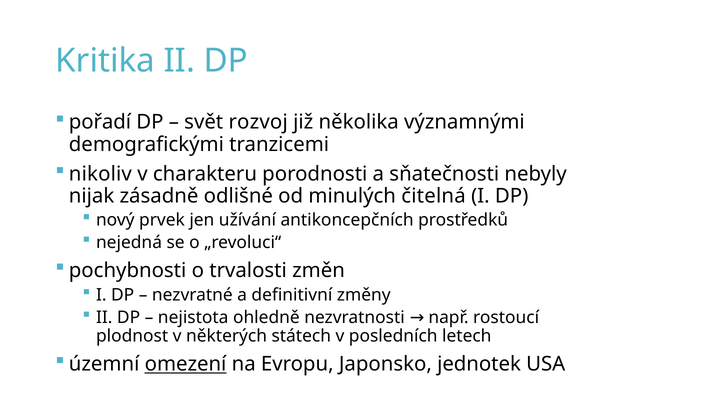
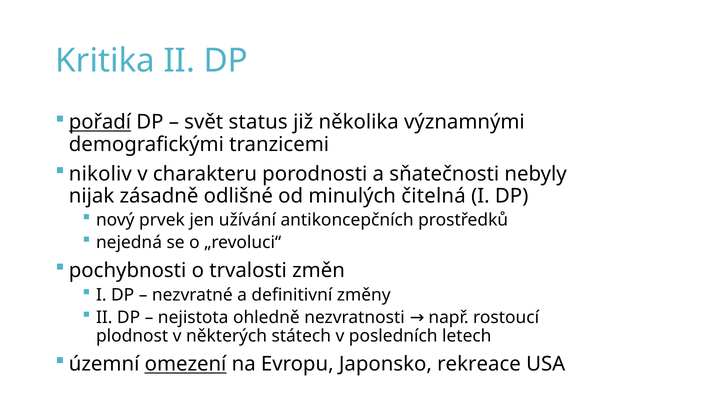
pořadí underline: none -> present
rozvoj: rozvoj -> status
jednotek: jednotek -> rekreace
